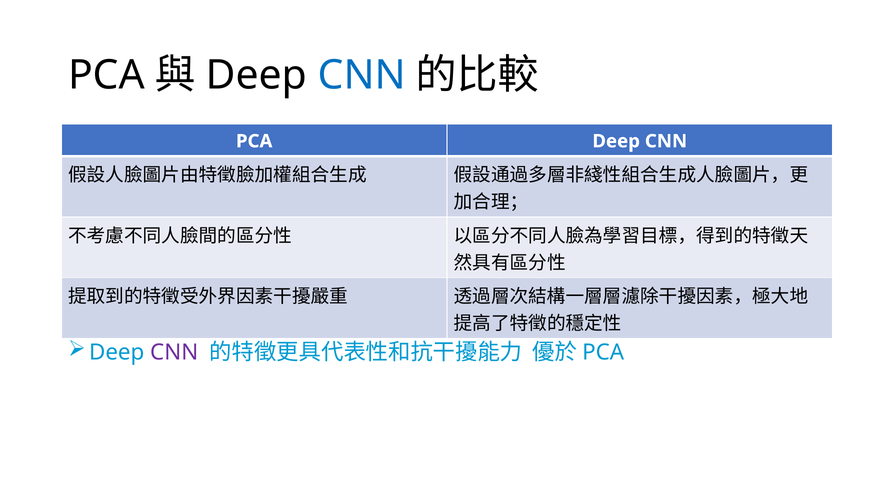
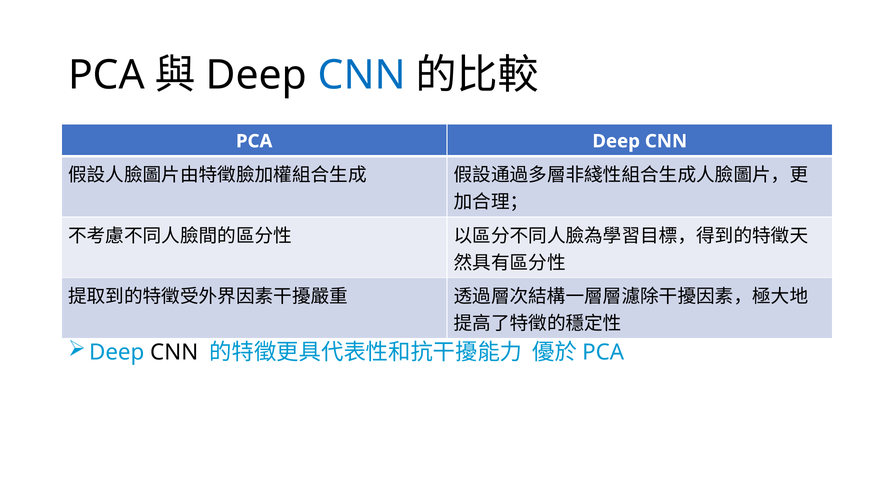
CNN at (174, 352) colour: purple -> black
